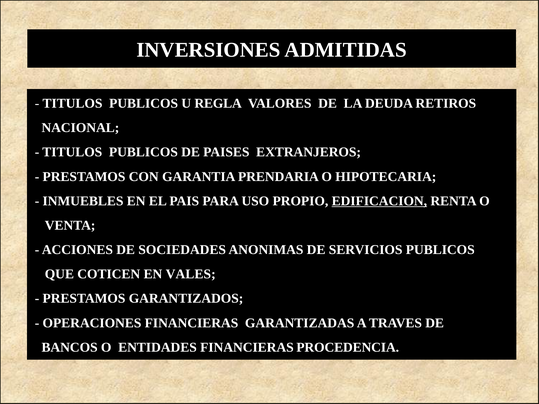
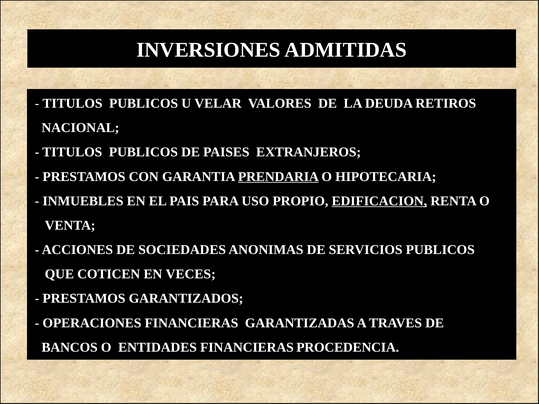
REGLA: REGLA -> VELAR
PRENDARIA underline: none -> present
VALES: VALES -> VECES
